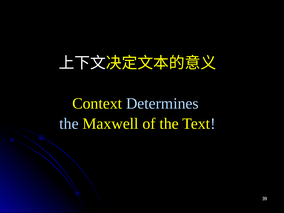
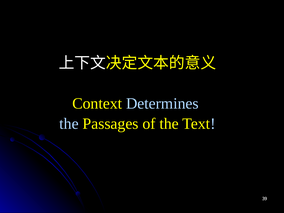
Maxwell: Maxwell -> Passages
